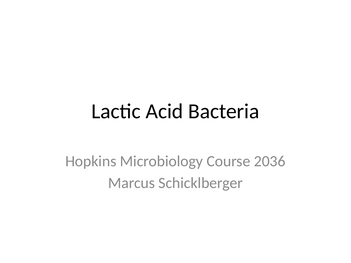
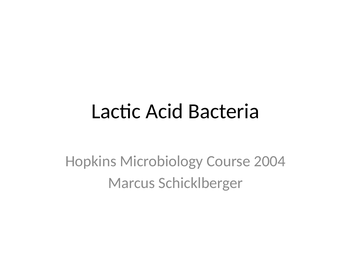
2036: 2036 -> 2004
